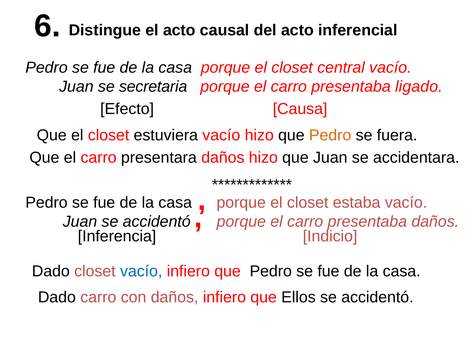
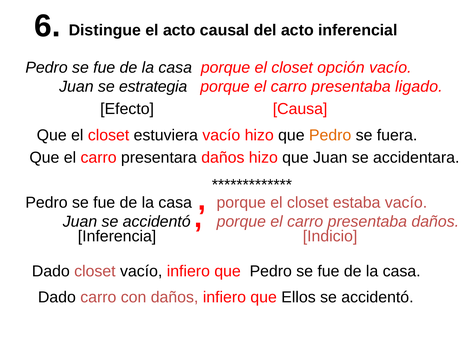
central: central -> opción
secretaria: secretaria -> estrategia
vacío at (141, 271) colour: blue -> black
